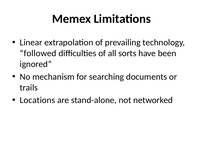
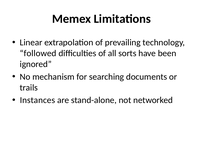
Locations: Locations -> Instances
